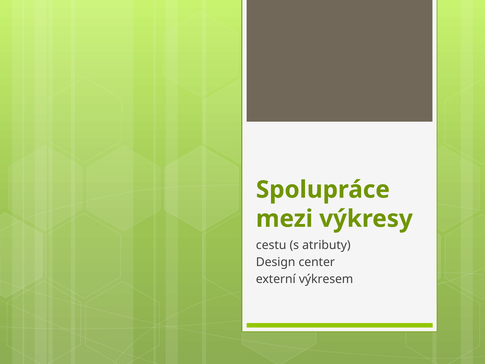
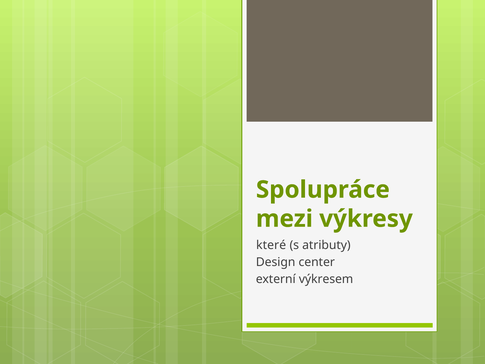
cestu: cestu -> které
